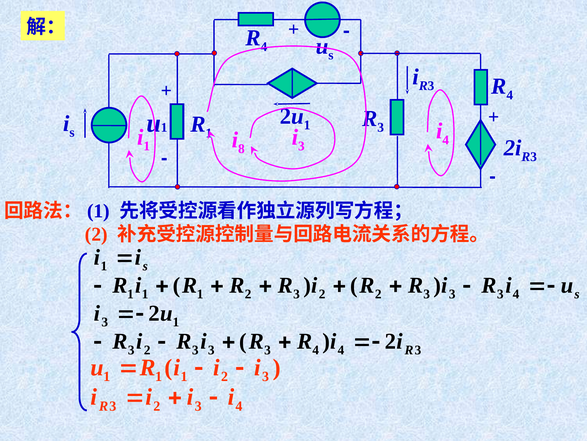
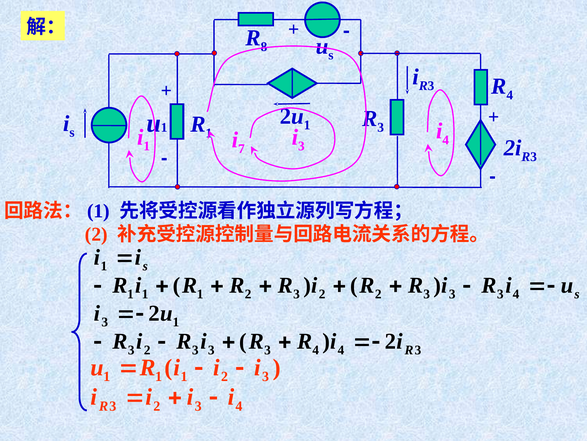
4 at (264, 47): 4 -> 8
8: 8 -> 7
